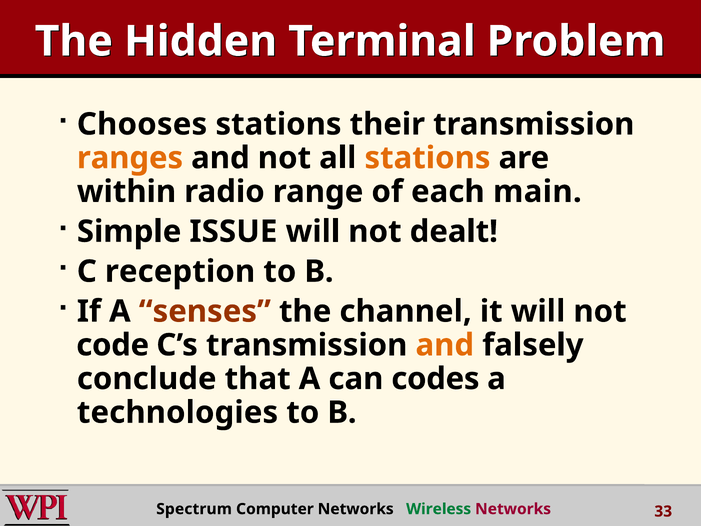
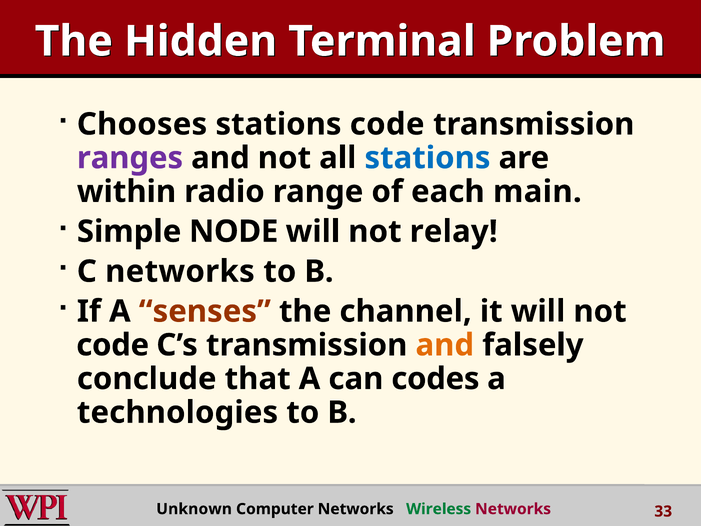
stations their: their -> code
ranges colour: orange -> purple
stations at (427, 158) colour: orange -> blue
ISSUE: ISSUE -> NODE
dealt: dealt -> relay
C reception: reception -> networks
Spectrum: Spectrum -> Unknown
